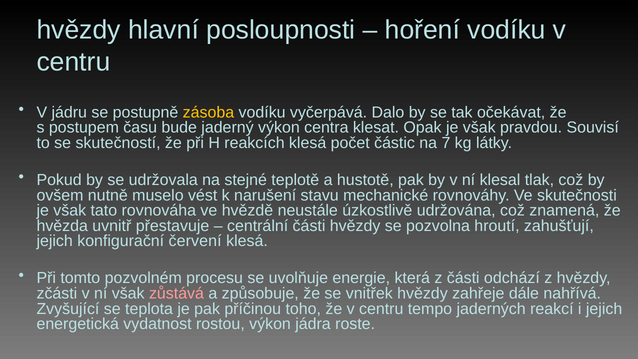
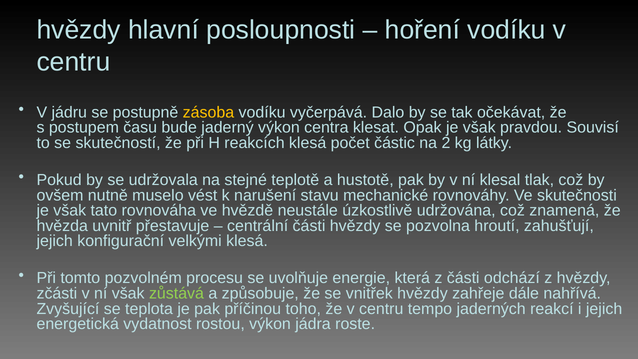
7: 7 -> 2
červení: červení -> velkými
zůstává colour: pink -> light green
